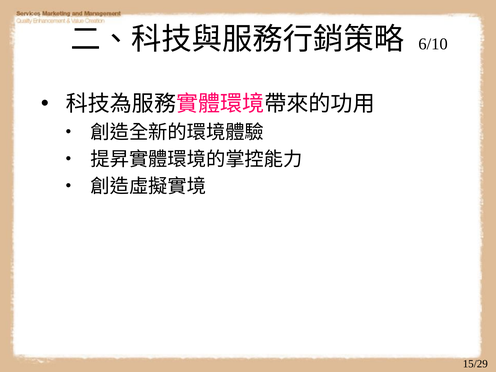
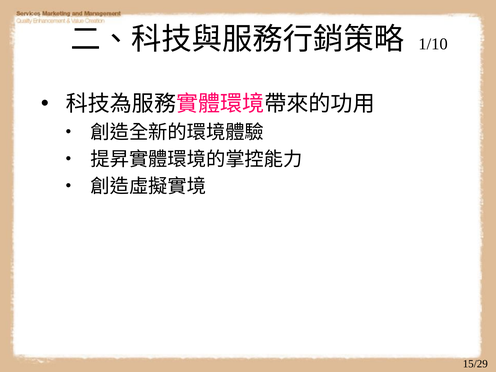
6/10: 6/10 -> 1/10
